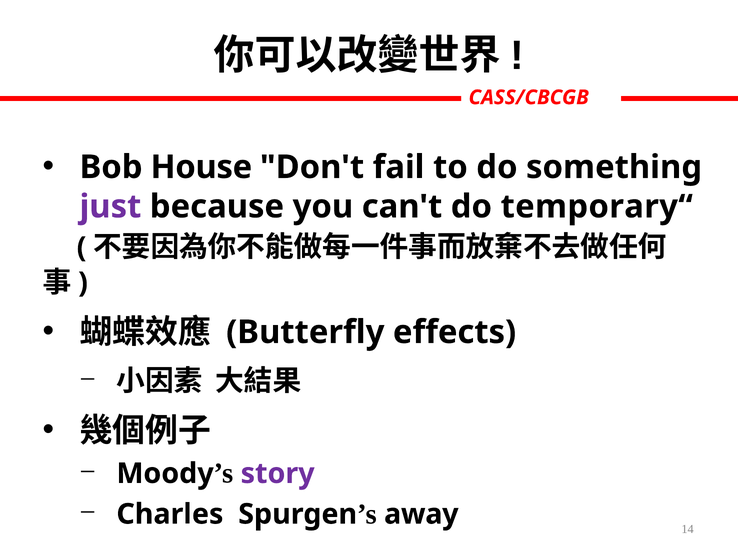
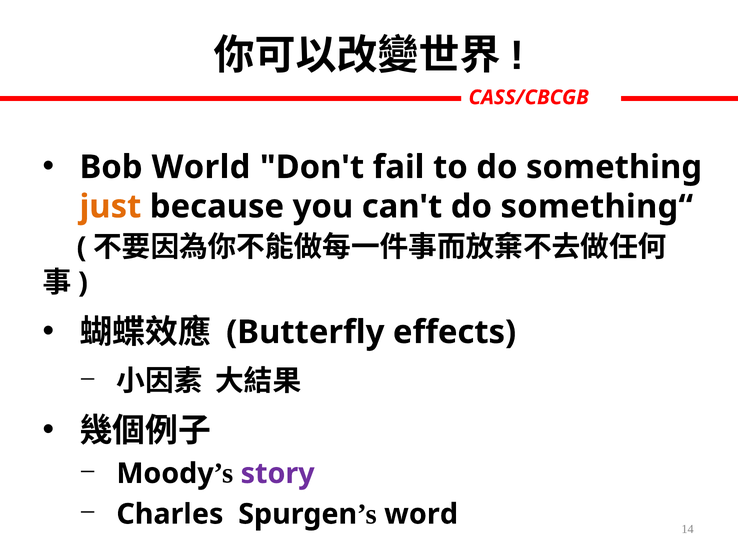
House: House -> World
just colour: purple -> orange
temporary“: temporary“ -> something“
away: away -> word
